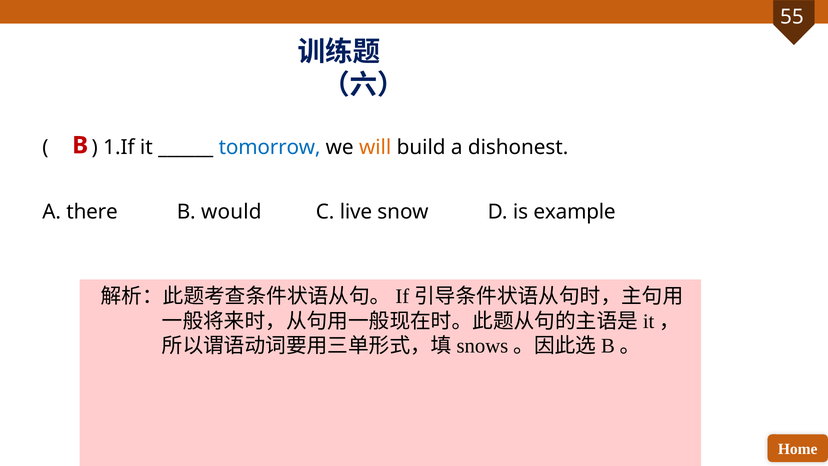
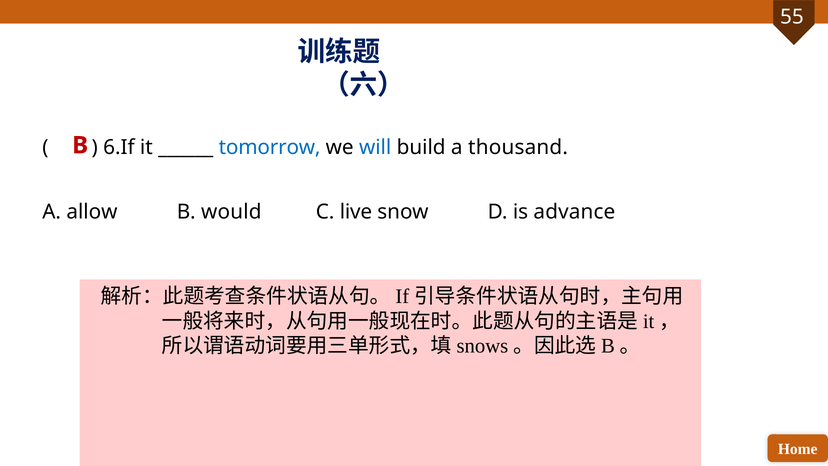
1.If: 1.If -> 6.If
will colour: orange -> blue
dishonest: dishonest -> thousand
there: there -> allow
example: example -> advance
